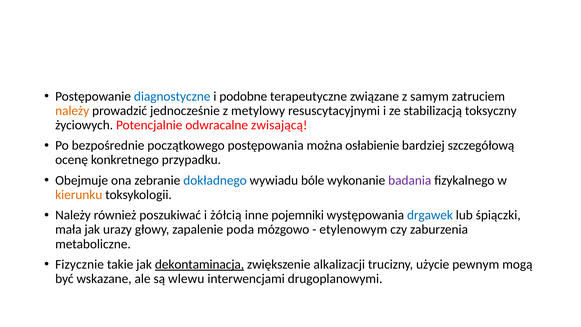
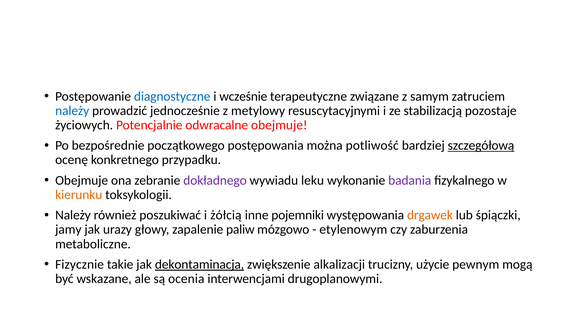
podobne: podobne -> wcześnie
należy at (72, 111) colour: orange -> blue
toksyczny: toksyczny -> pozostaje
odwracalne zwisającą: zwisającą -> obejmuje
osłabienie: osłabienie -> potliwość
szczegółową underline: none -> present
dokładnego colour: blue -> purple
bóle: bóle -> leku
drgawek colour: blue -> orange
mała: mała -> jamy
poda: poda -> paliw
wlewu: wlewu -> ocenia
